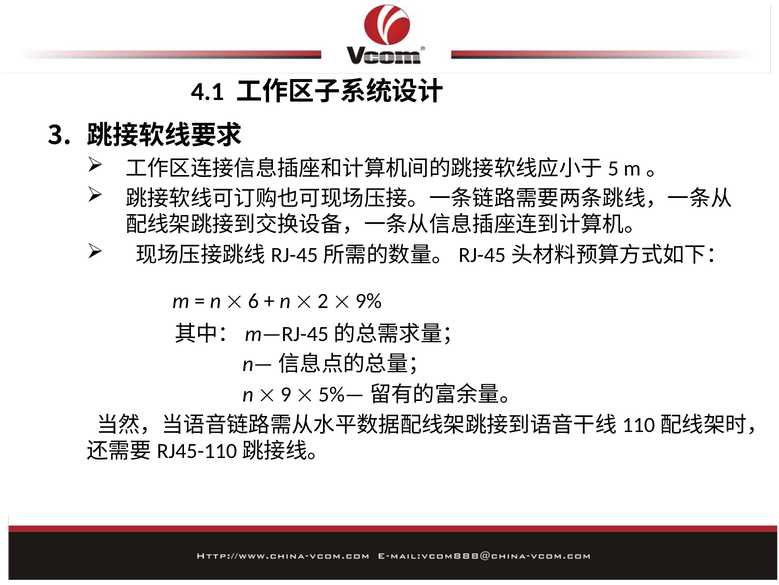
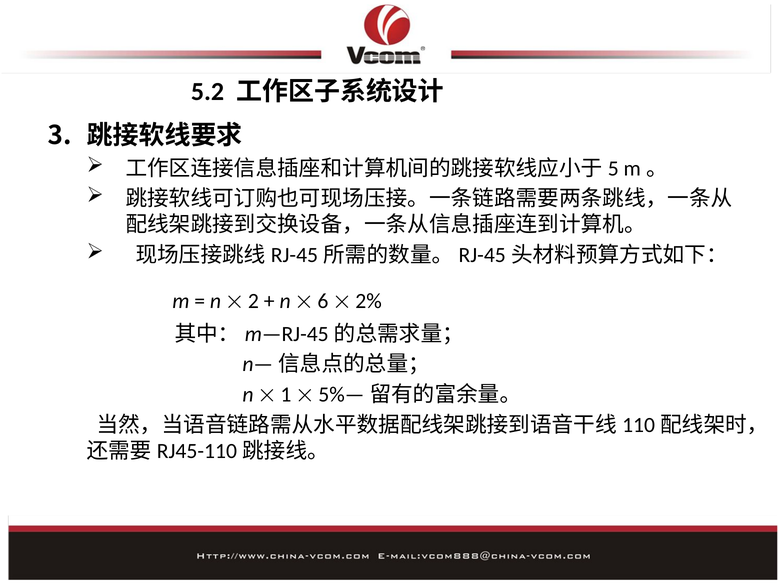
4.1: 4.1 -> 5.2
6: 6 -> 2
2: 2 -> 6
9%: 9% -> 2%
9: 9 -> 1
